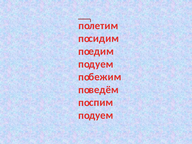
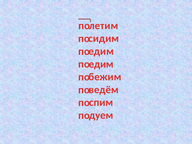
дуем at (101, 64): дуем -> едим
